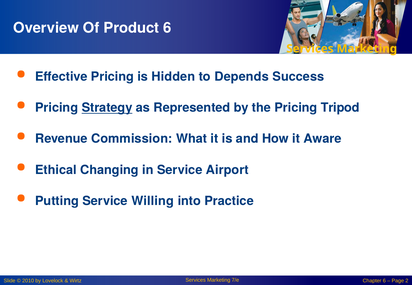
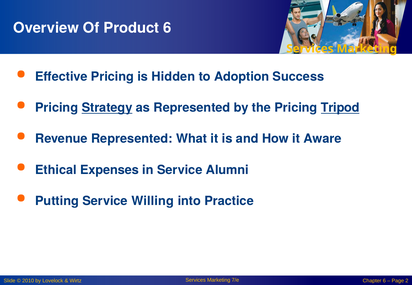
Depends: Depends -> Adoption
Tripod underline: none -> present
Revenue Commission: Commission -> Represented
Changing: Changing -> Expenses
Airport: Airport -> Alumni
